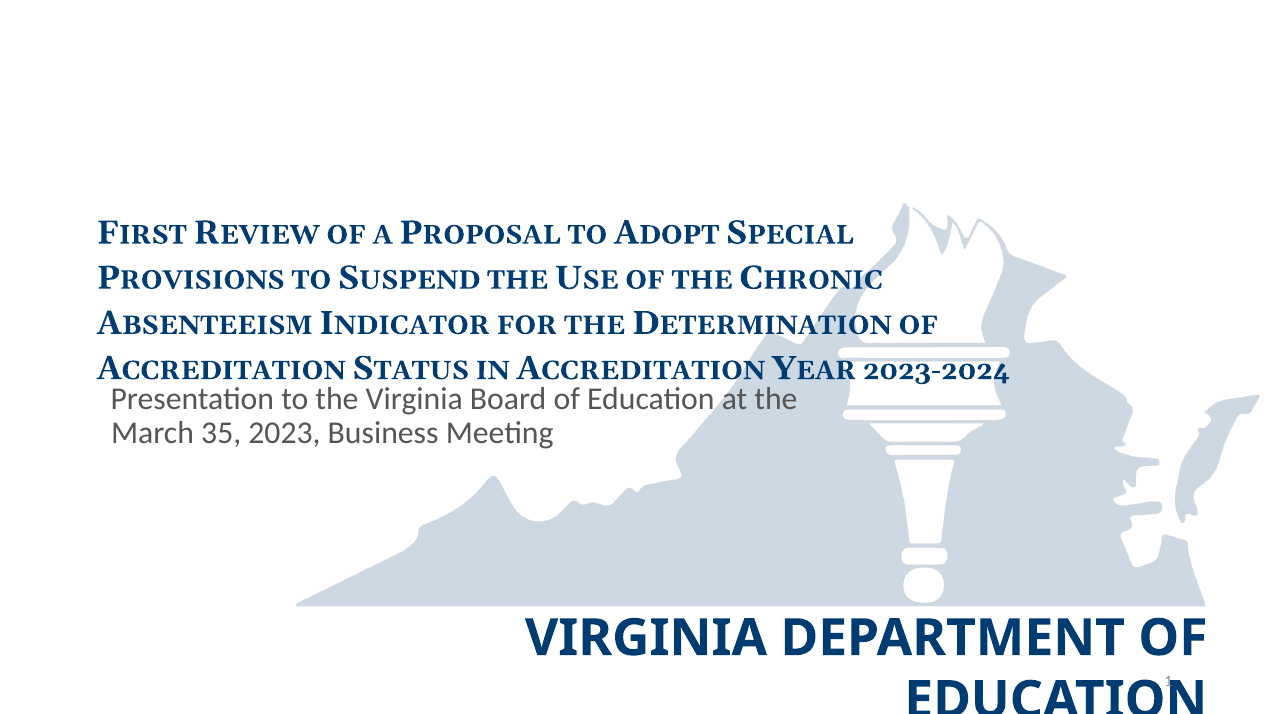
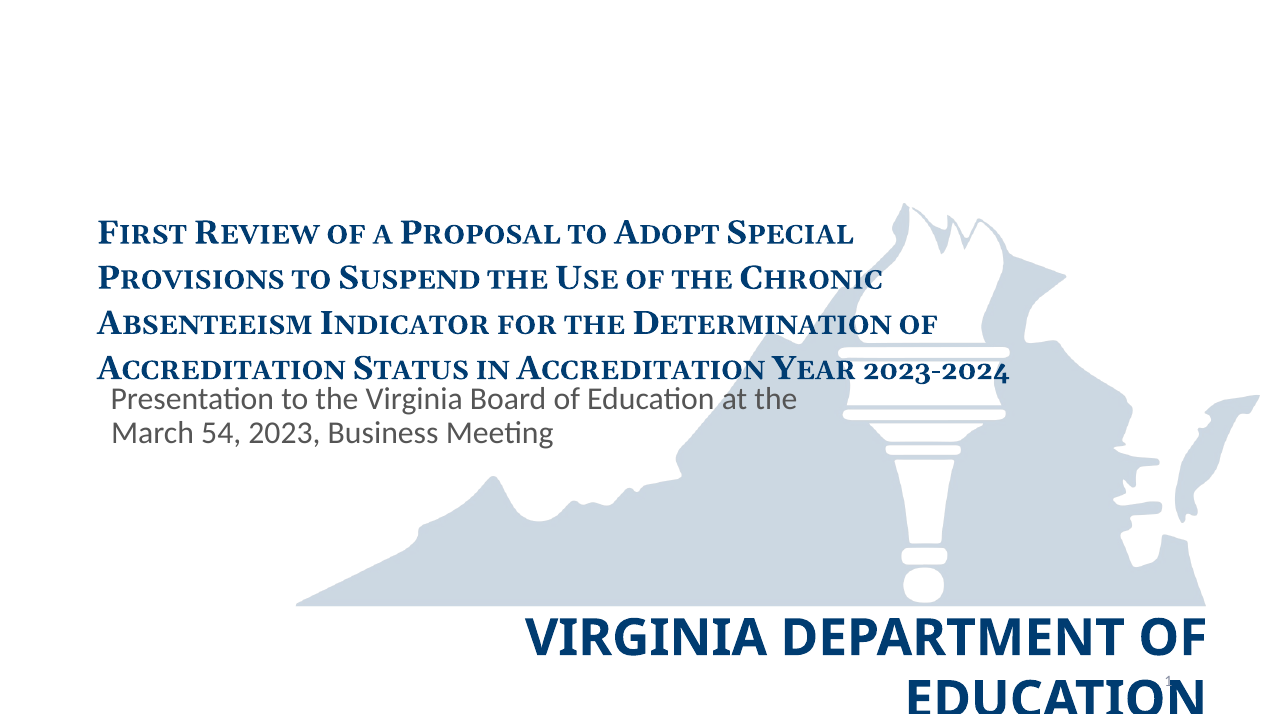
35: 35 -> 54
